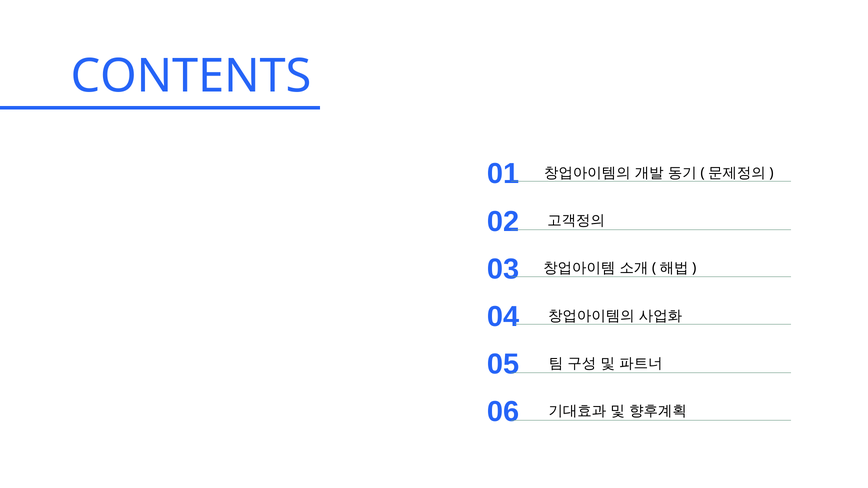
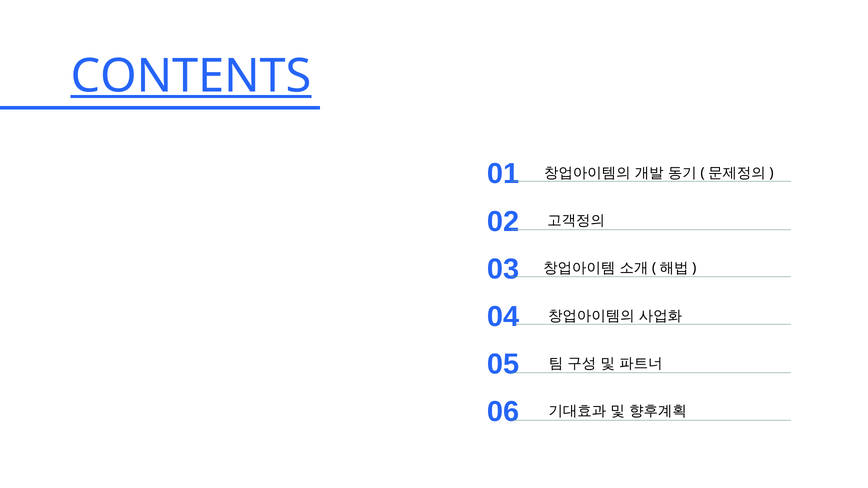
CONTENTS underline: none -> present
